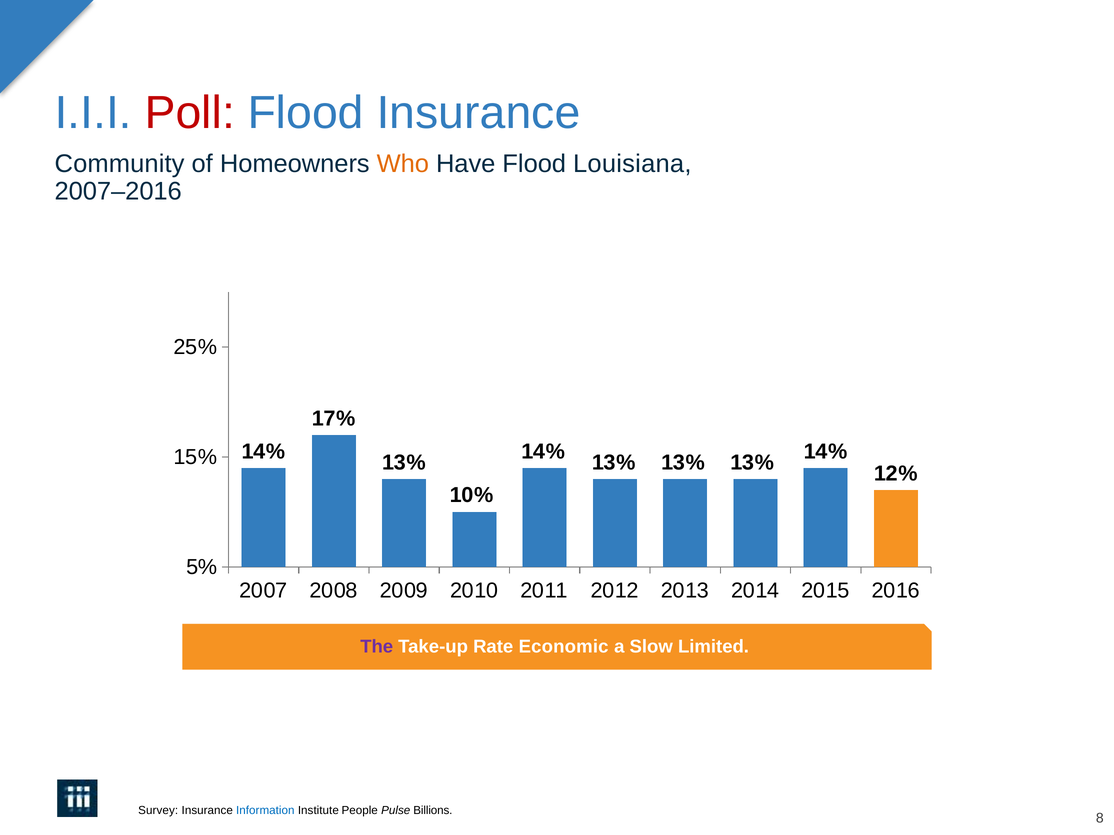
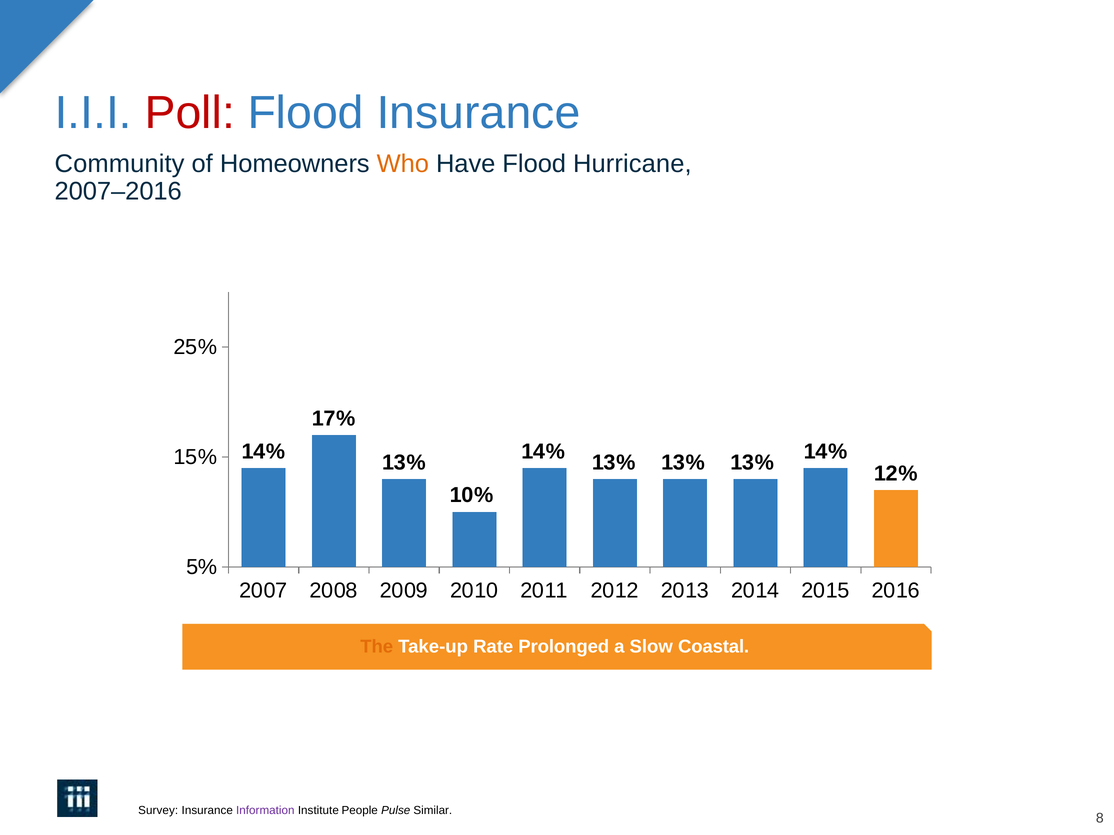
Louisiana: Louisiana -> Hurricane
The colour: purple -> orange
Economic: Economic -> Prolonged
Limited: Limited -> Coastal
Information colour: blue -> purple
Billions: Billions -> Similar
